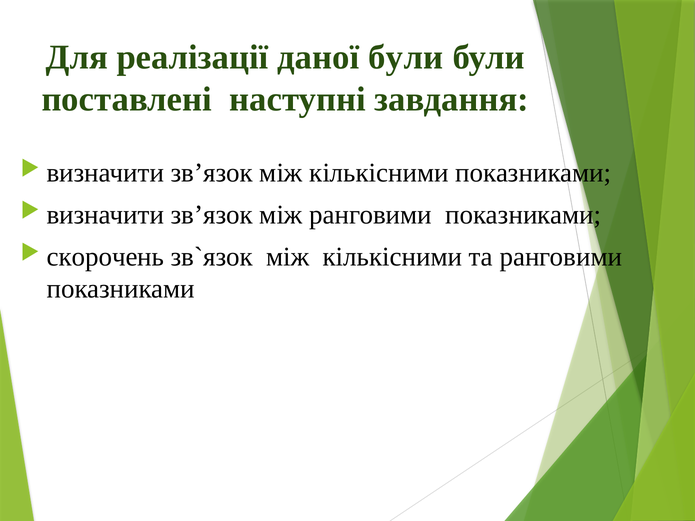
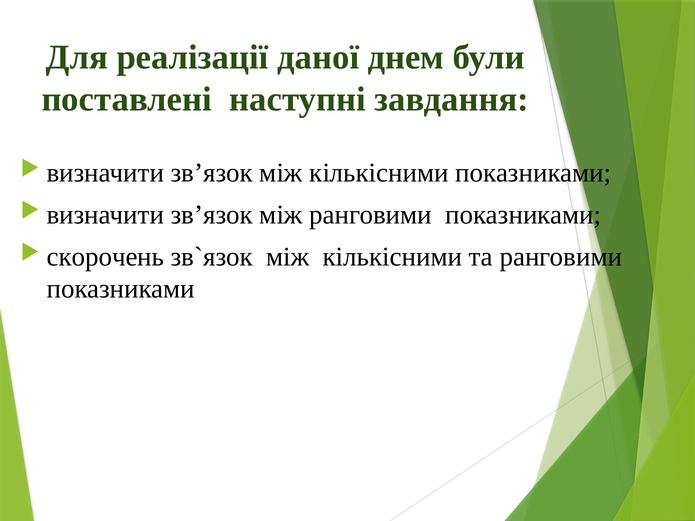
даної були: були -> днем
